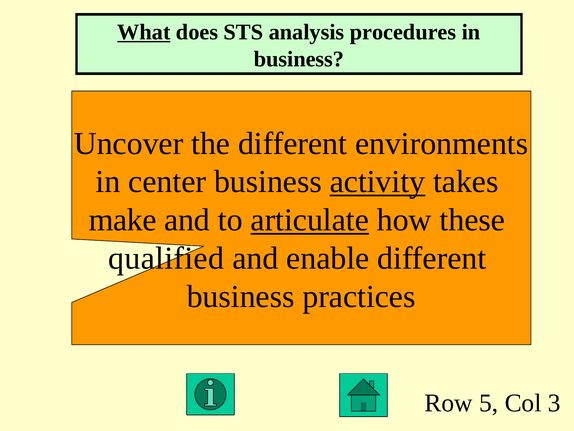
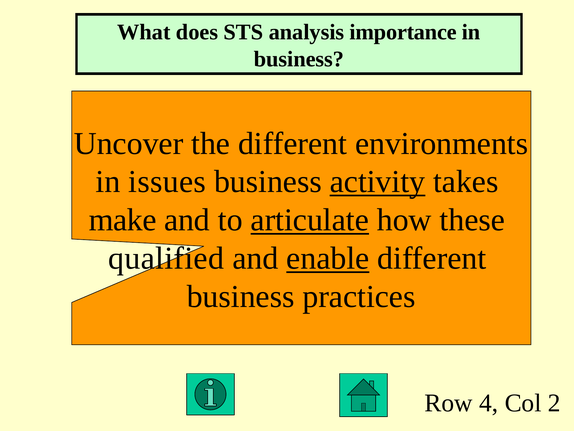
What underline: present -> none
procedures: procedures -> importance
center: center -> issues
enable underline: none -> present
5: 5 -> 4
3: 3 -> 2
